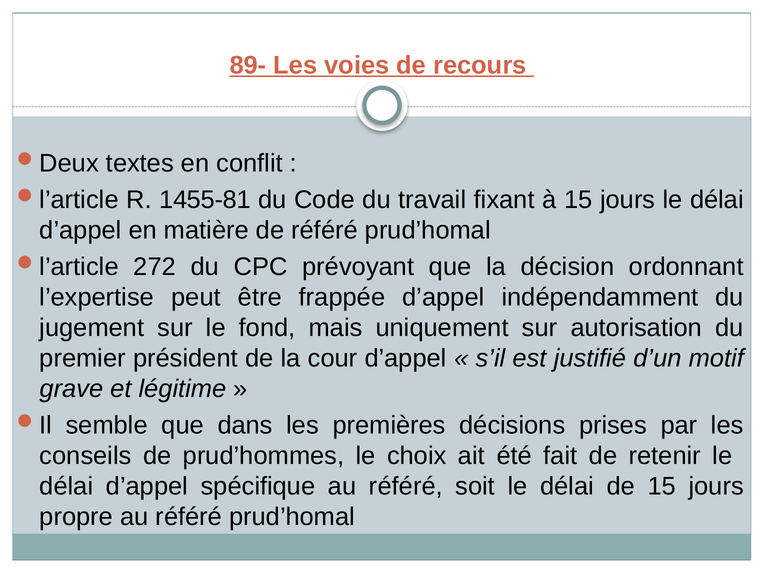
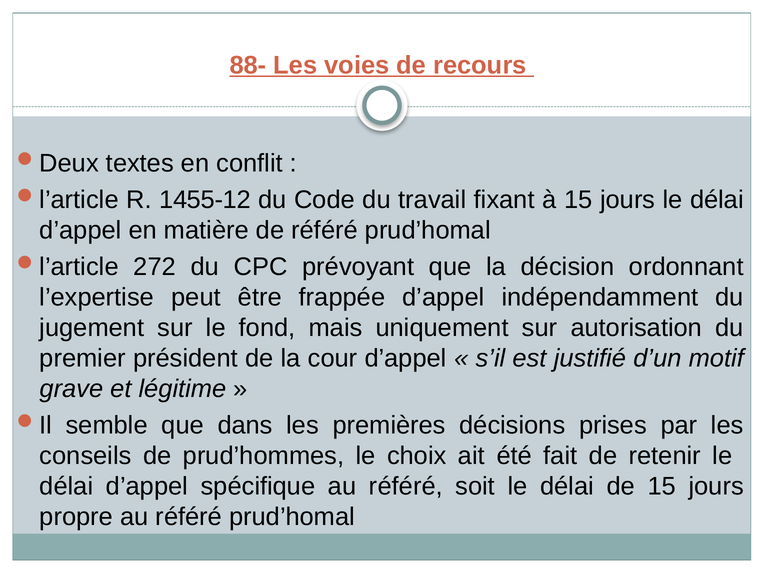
89-: 89- -> 88-
1455-81: 1455-81 -> 1455-12
